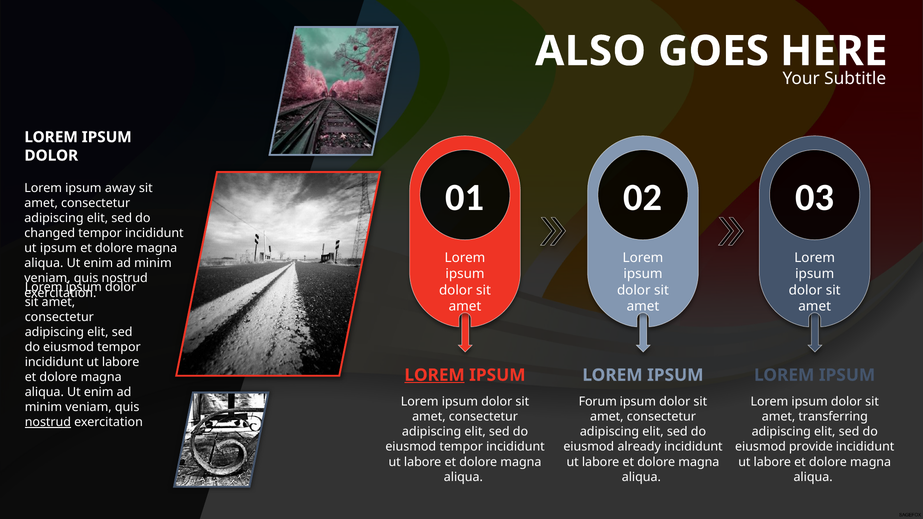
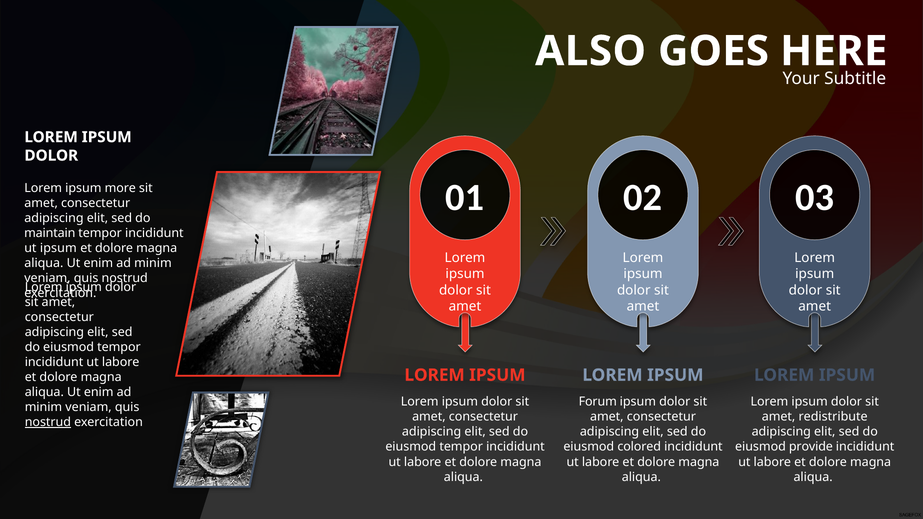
away: away -> more
changed: changed -> maintain
LOREM at (435, 375) underline: present -> none
transferring: transferring -> redistribute
already: already -> colored
